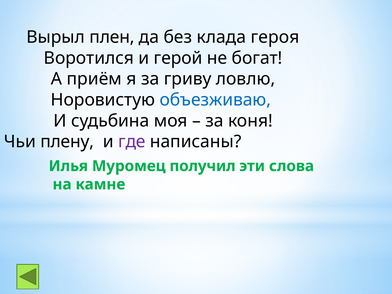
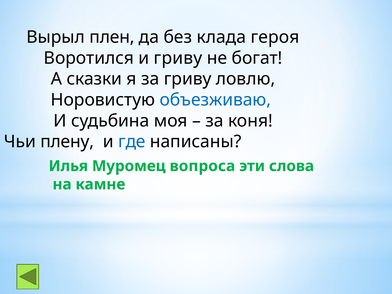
и герой: герой -> гриву
приём: приём -> сказки
где colour: purple -> blue
получил: получил -> вопроса
